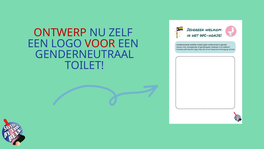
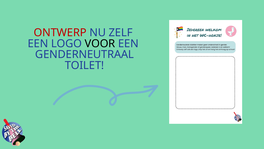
VOOR colour: red -> black
